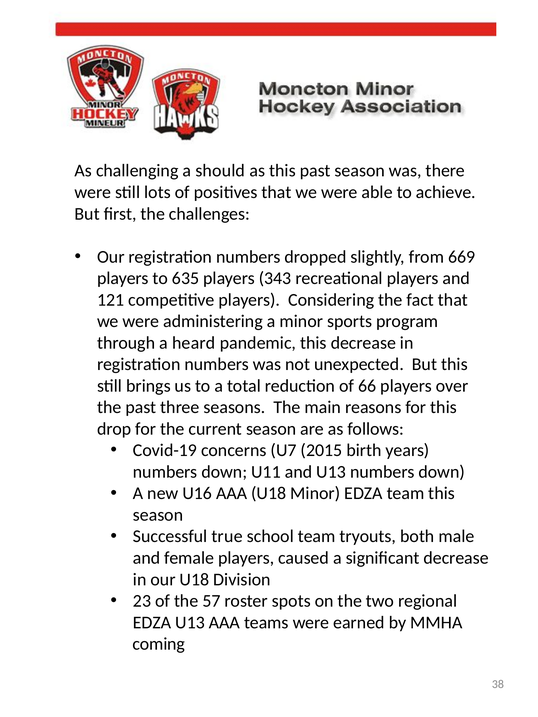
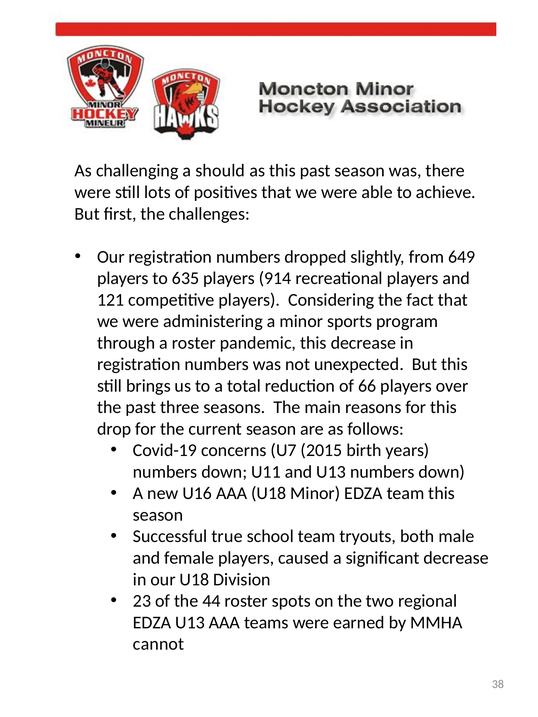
669: 669 -> 649
343: 343 -> 914
a heard: heard -> roster
57: 57 -> 44
coming: coming -> cannot
